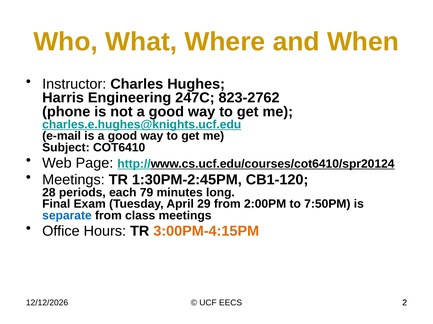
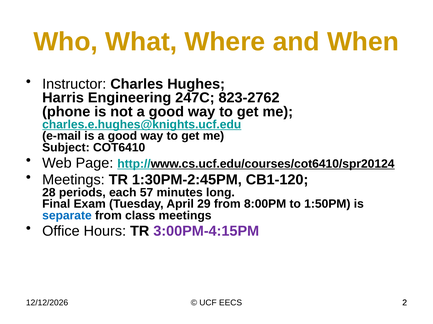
79: 79 -> 57
2:00PM: 2:00PM -> 8:00PM
7:50PM: 7:50PM -> 1:50PM
3:00PM-4:15PM colour: orange -> purple
